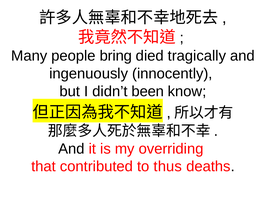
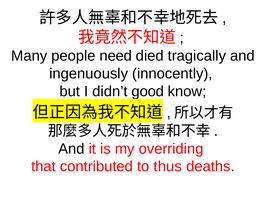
bring: bring -> need
been: been -> good
